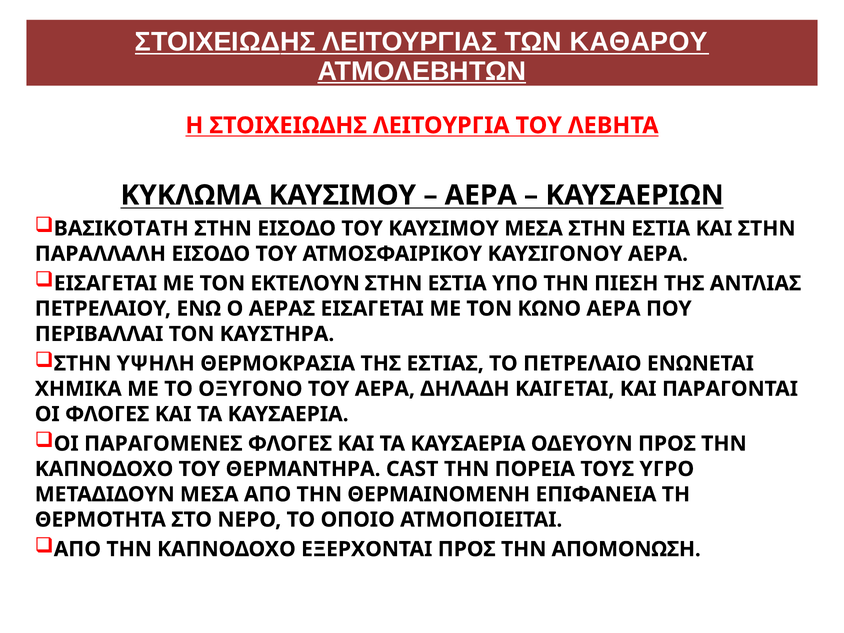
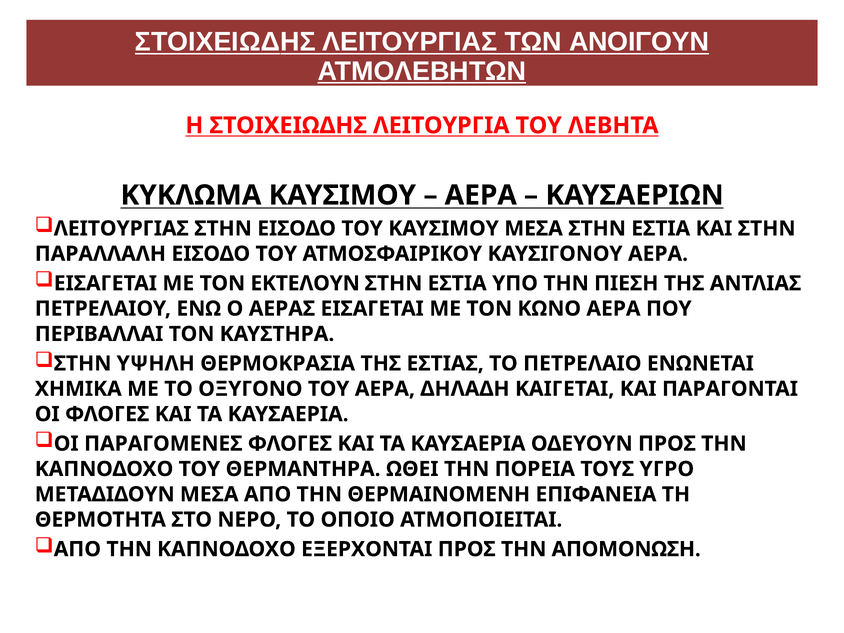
ΚΑΘΑΡΟΥ: ΚΑΘΑΡΟΥ -> ΑΝΟΙΓΟΥΝ
ΒΑΣΙΚΟΤΑΤΗ at (121, 228): ΒΑΣΙΚΟΤΑΤΗ -> ΛΕΙΤΟΥΡΓΙΑΣ
CAST: CAST -> ΩΘΕΙ
